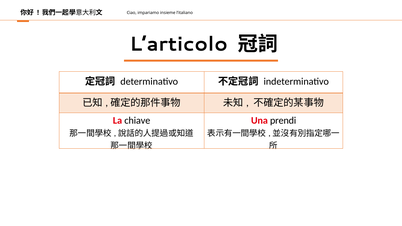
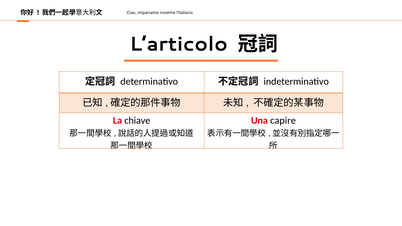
prendi: prendi -> capire
